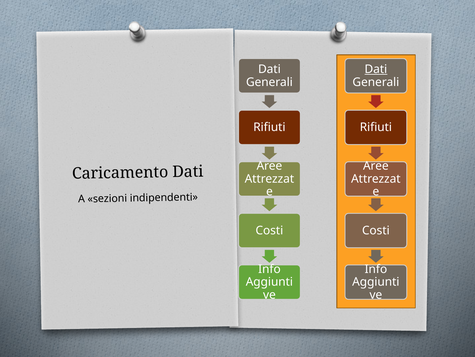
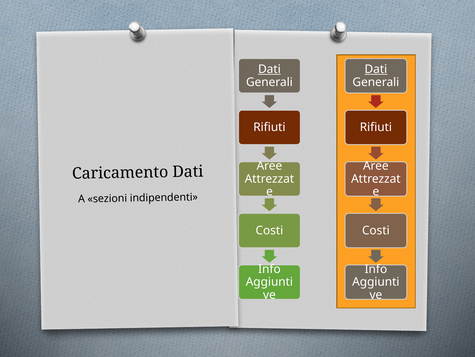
Dati at (269, 69) underline: none -> present
